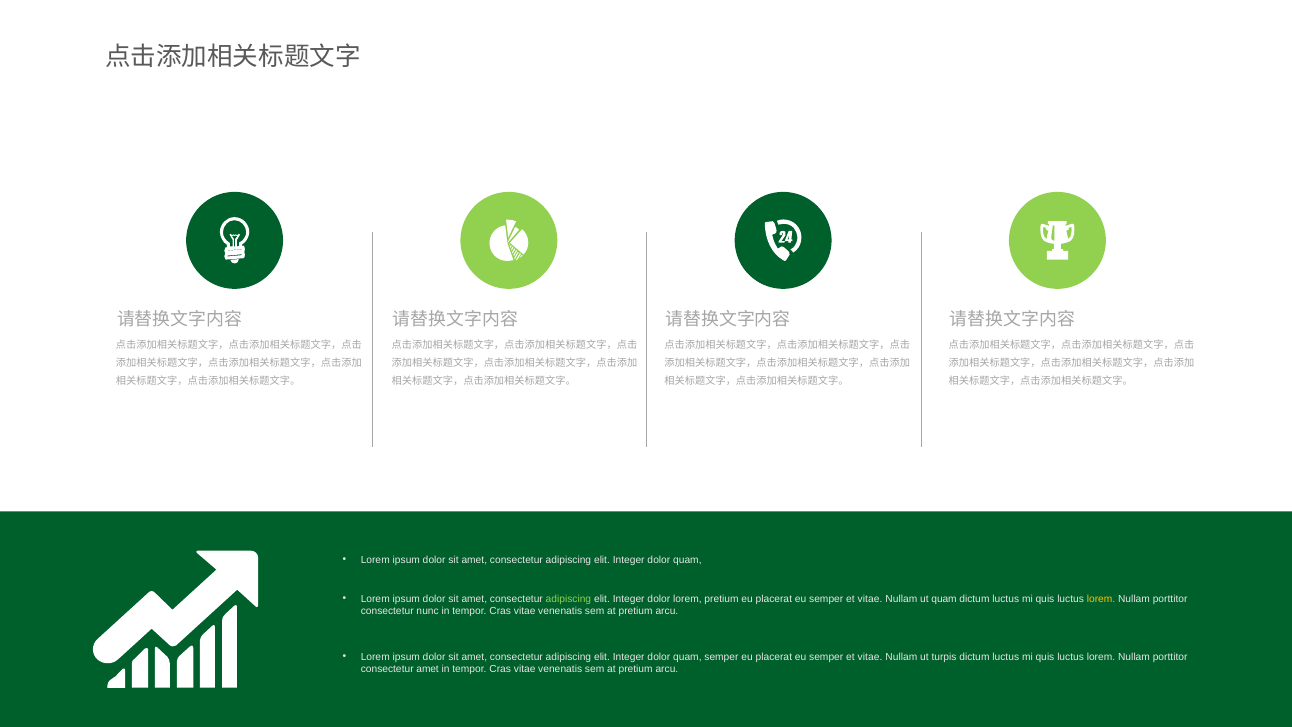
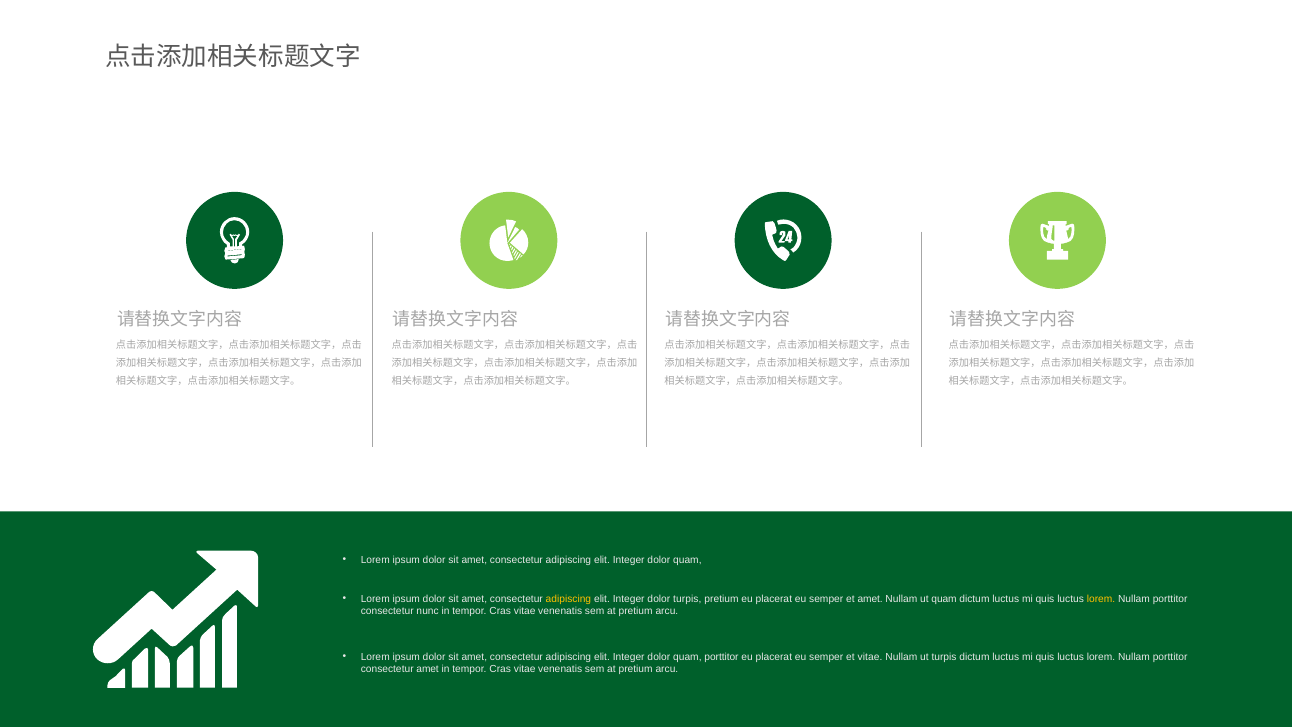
adipiscing at (568, 598) colour: light green -> yellow
dolor lorem: lorem -> turpis
vitae at (870, 598): vitae -> amet
quam semper: semper -> porttitor
